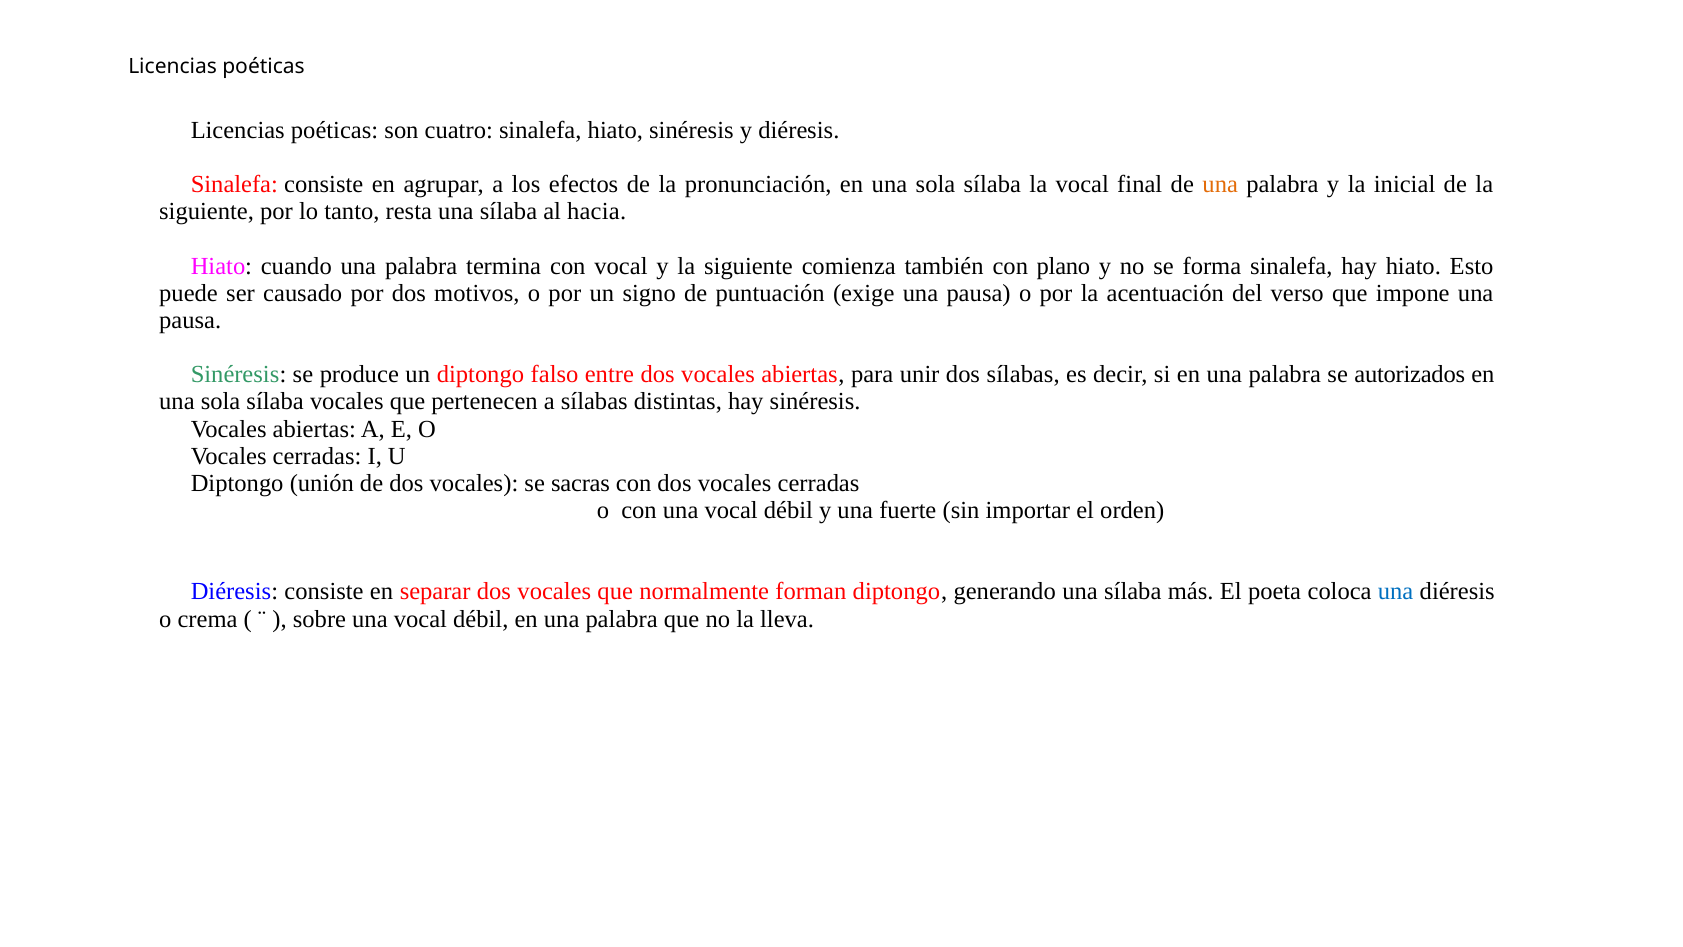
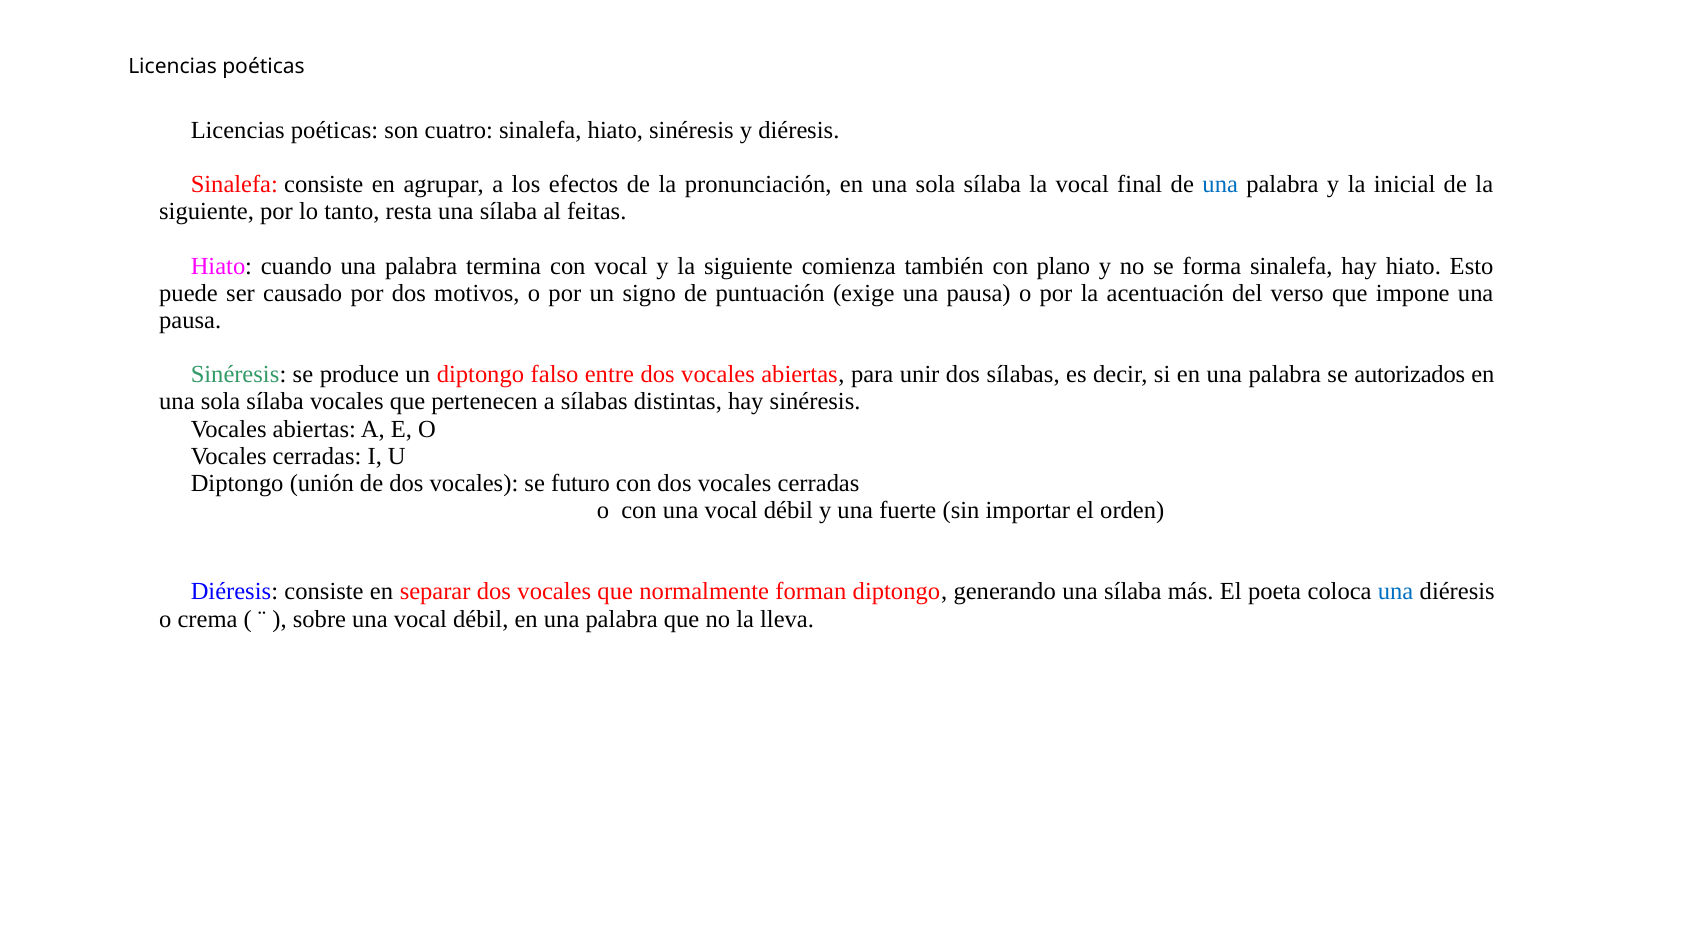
una at (1220, 185) colour: orange -> blue
hacia: hacia -> feitas
sacras: sacras -> futuro
